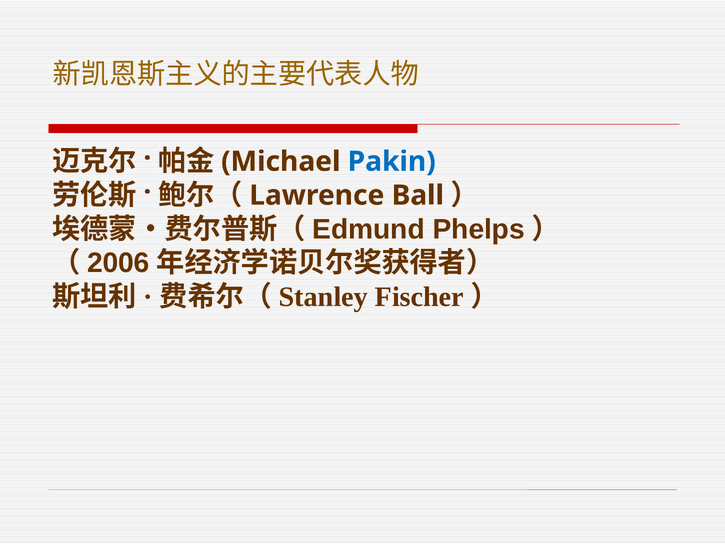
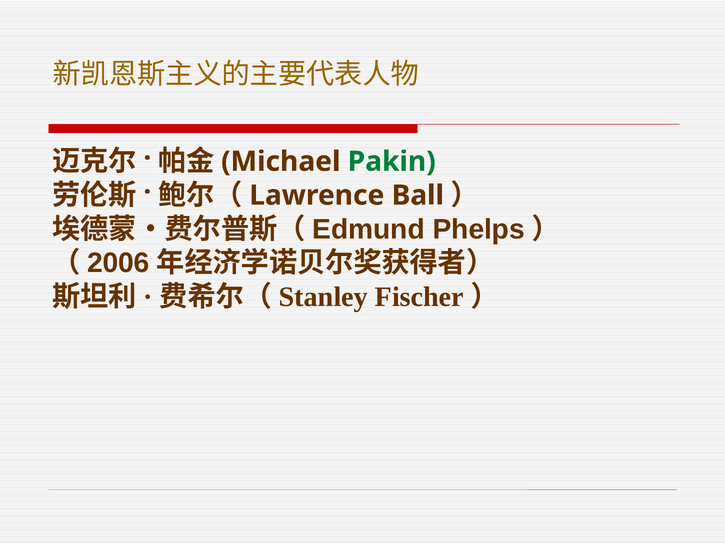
Pakin colour: blue -> green
